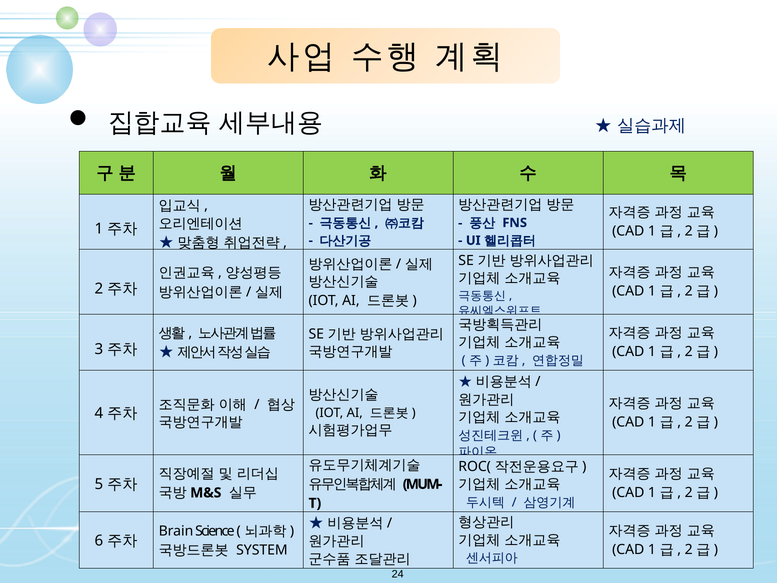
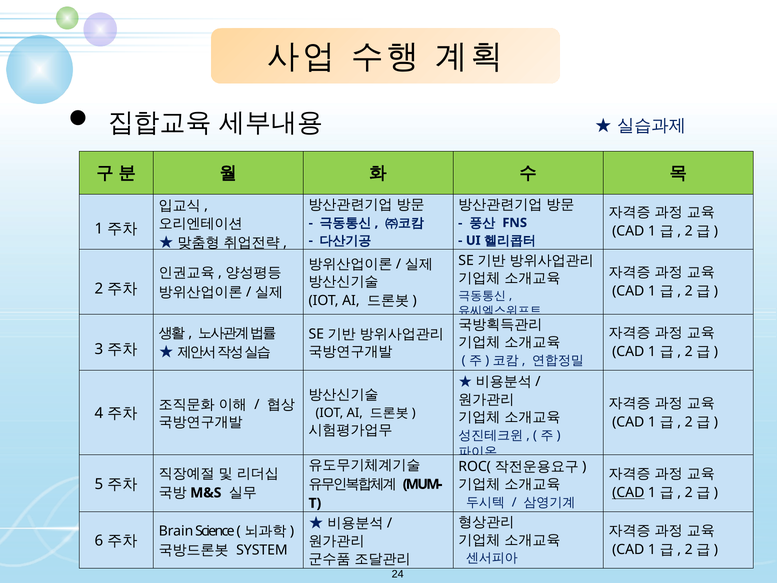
CAD at (628, 493) underline: none -> present
